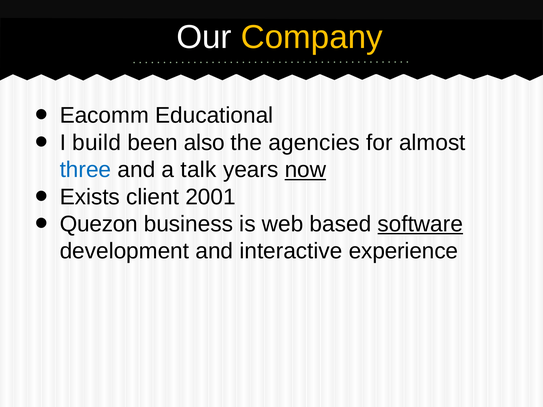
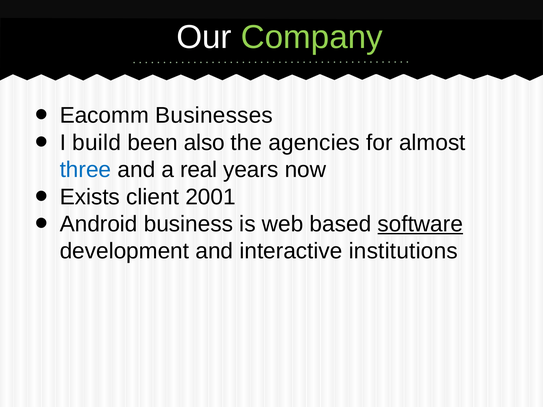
Company colour: yellow -> light green
Educational: Educational -> Businesses
talk: talk -> real
now underline: present -> none
Quezon: Quezon -> Android
experience: experience -> institutions
